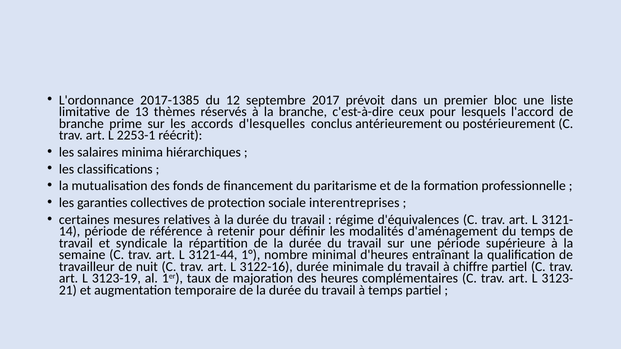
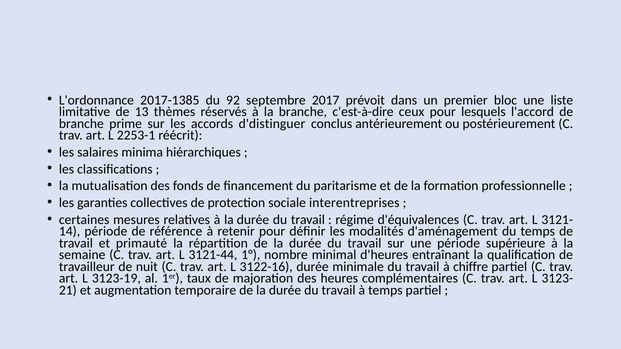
12: 12 -> 92
d'lesquelles: d'lesquelles -> d'distinguer
syndicale: syndicale -> primauté
